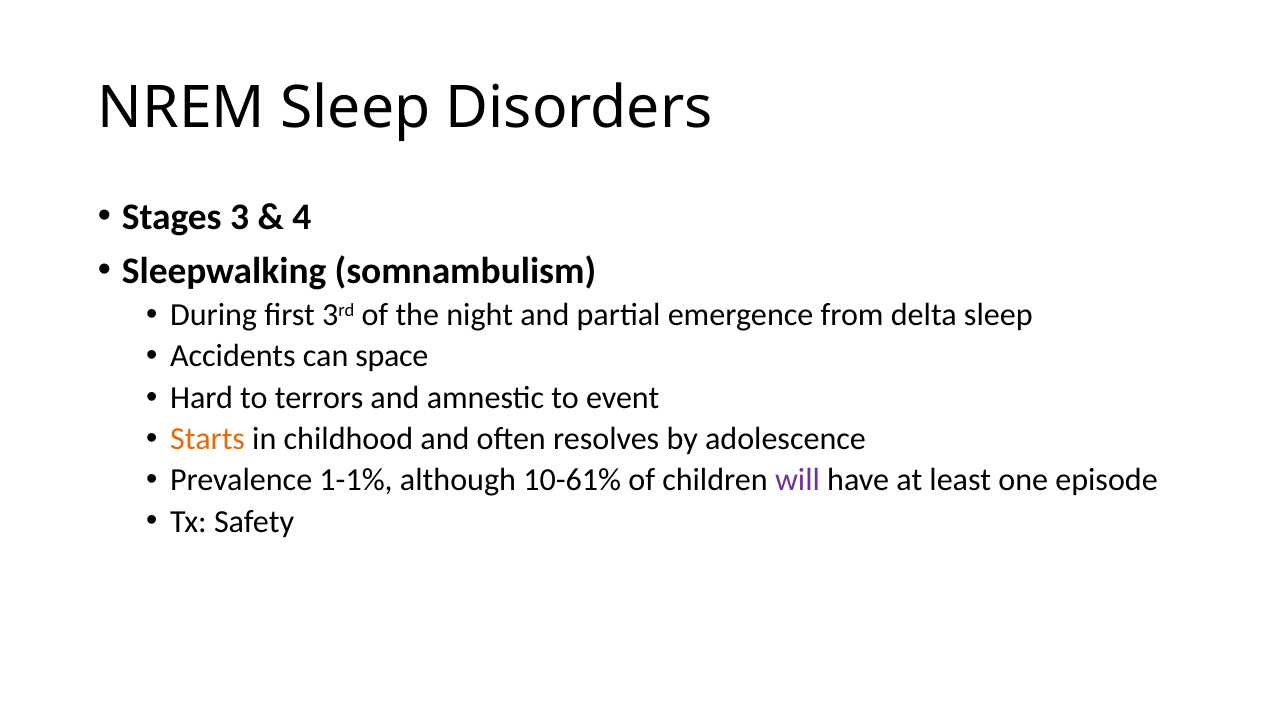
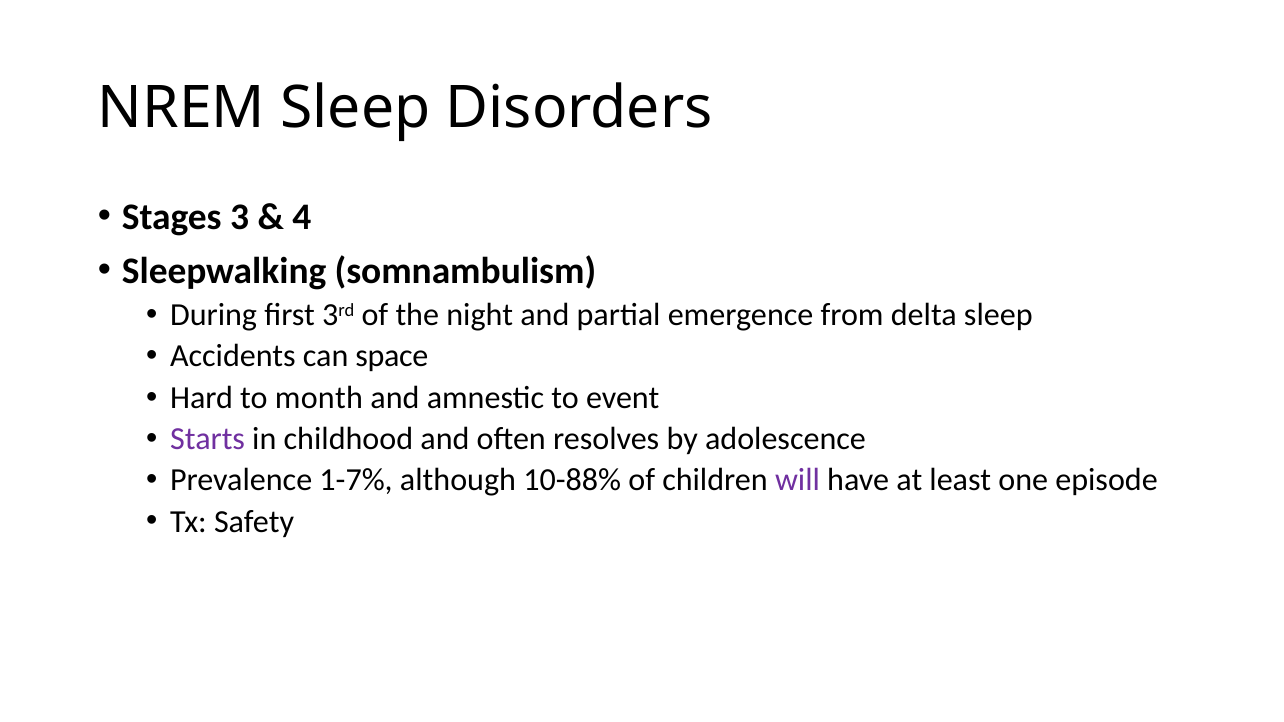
terrors: terrors -> month
Starts colour: orange -> purple
1-1%: 1-1% -> 1-7%
10-61%: 10-61% -> 10-88%
